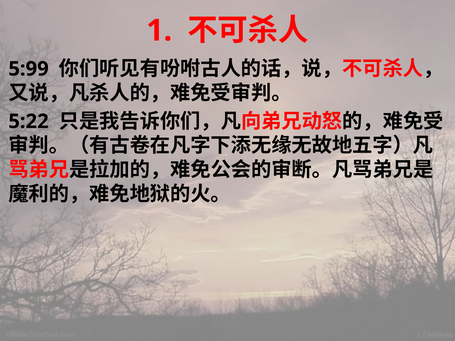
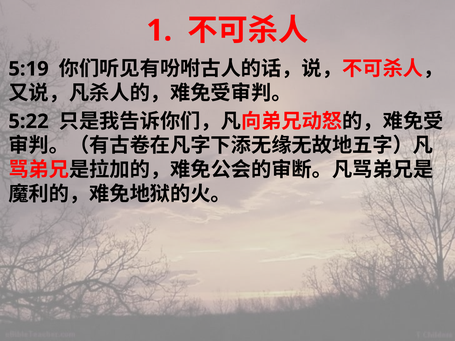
5:99: 5:99 -> 5:19
